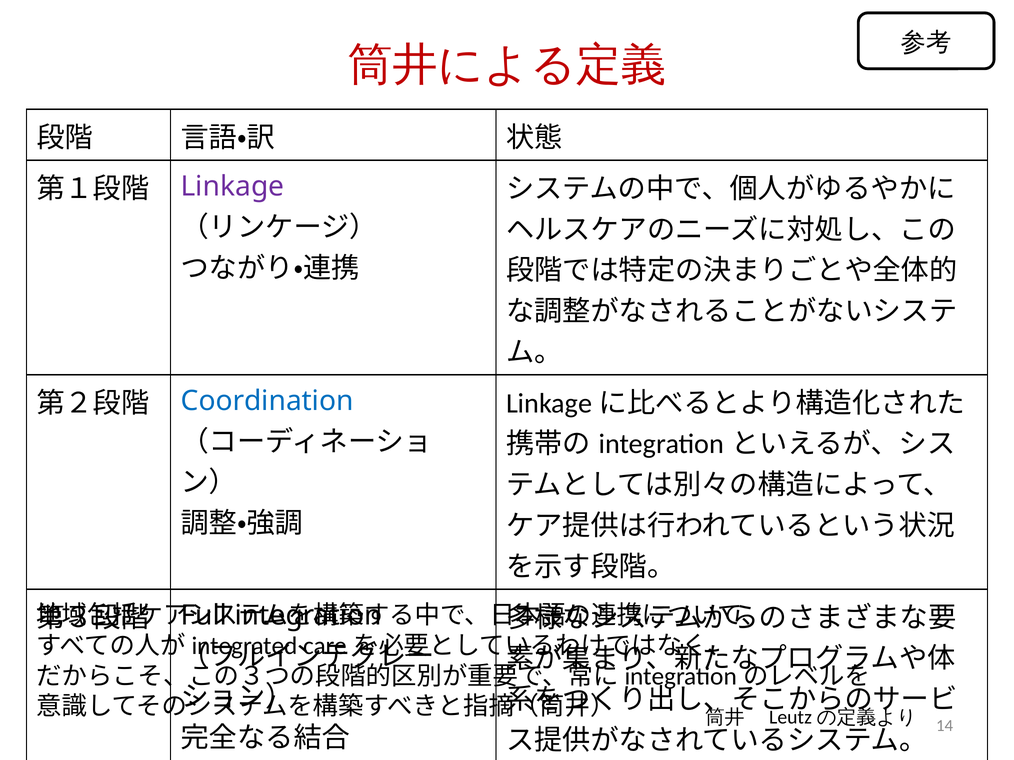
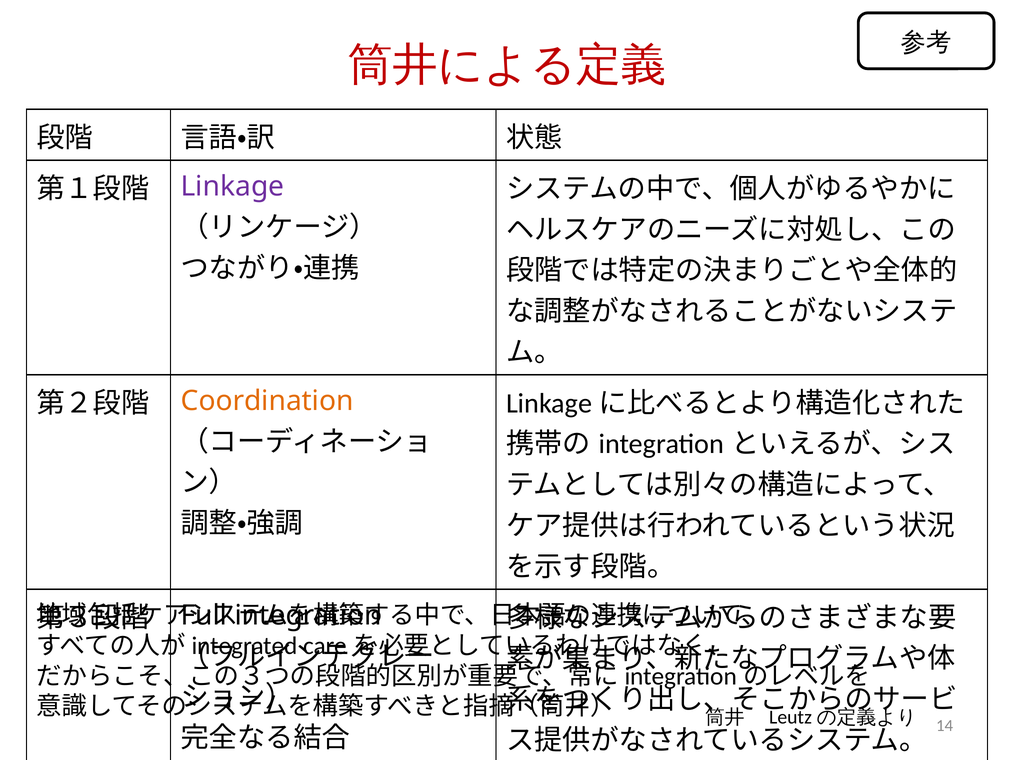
Coordination colour: blue -> orange
